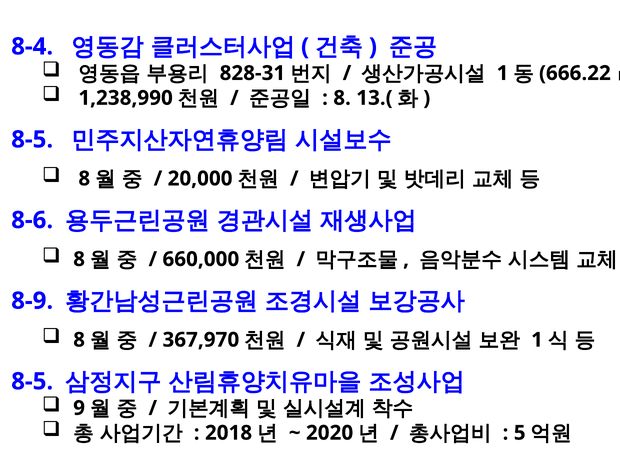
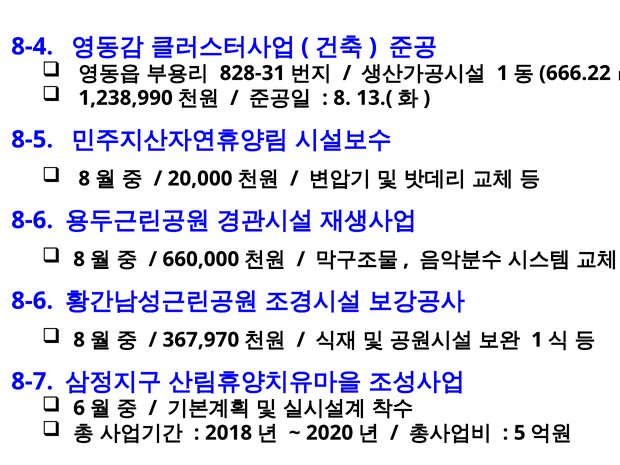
8-9 at (32, 301): 8-9 -> 8-6
8-5 at (32, 381): 8-5 -> 8-7
9: 9 -> 6
